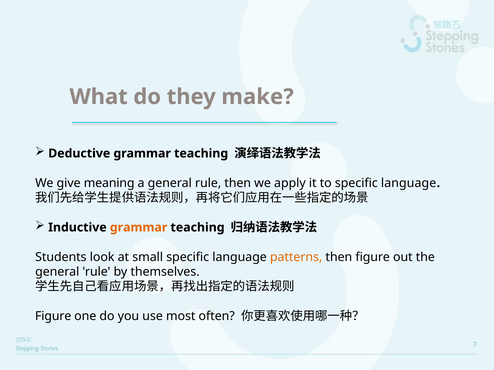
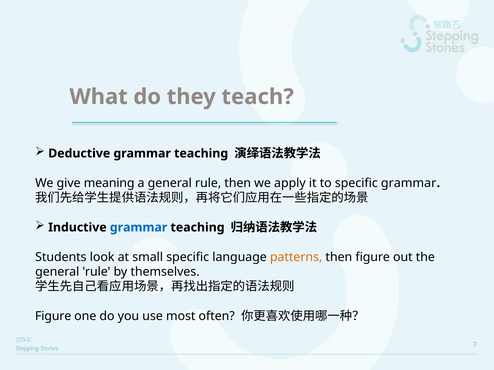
make: make -> teach
to specific language: language -> grammar
grammar at (139, 228) colour: orange -> blue
